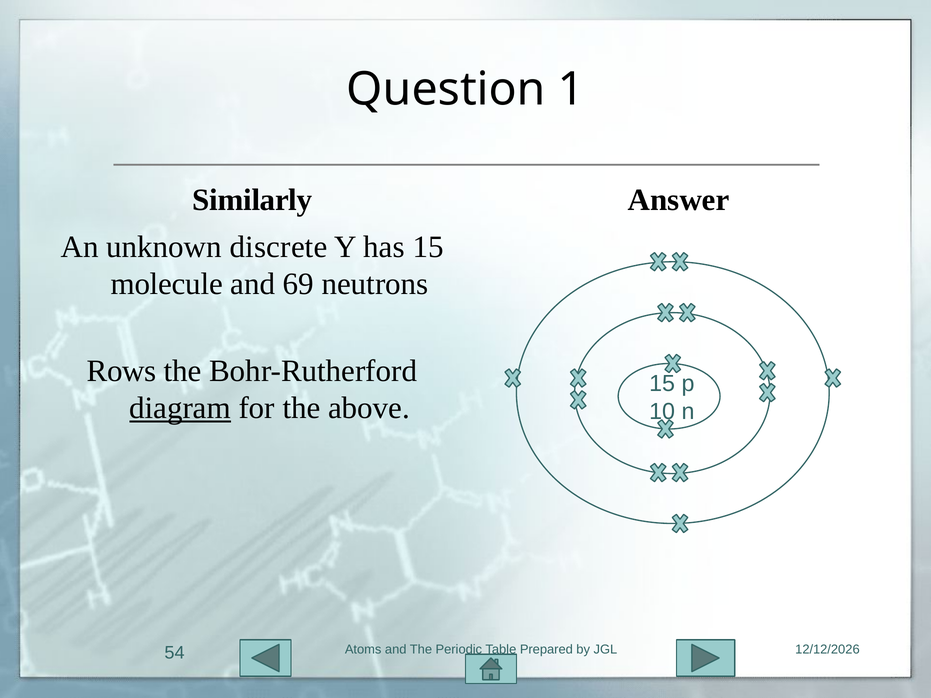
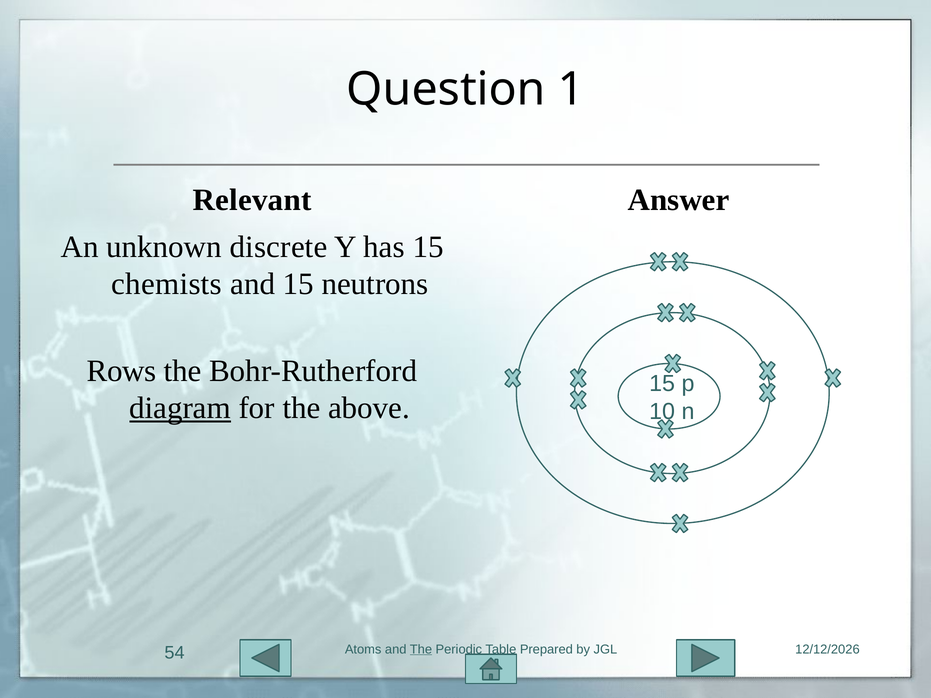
Similarly: Similarly -> Relevant
molecule: molecule -> chemists
and 69: 69 -> 15
The at (421, 650) underline: none -> present
